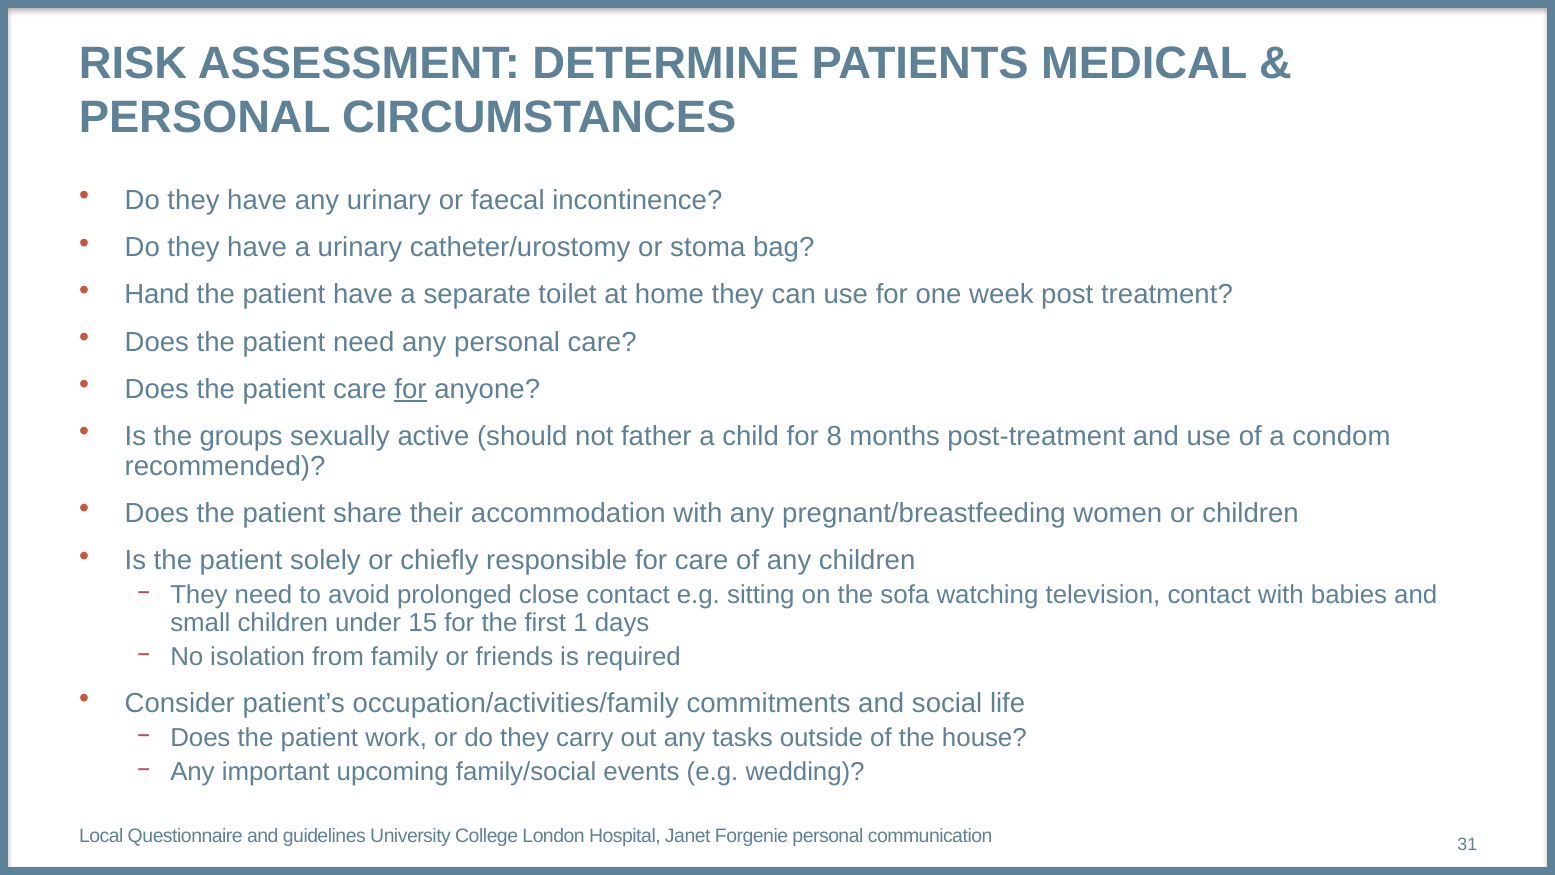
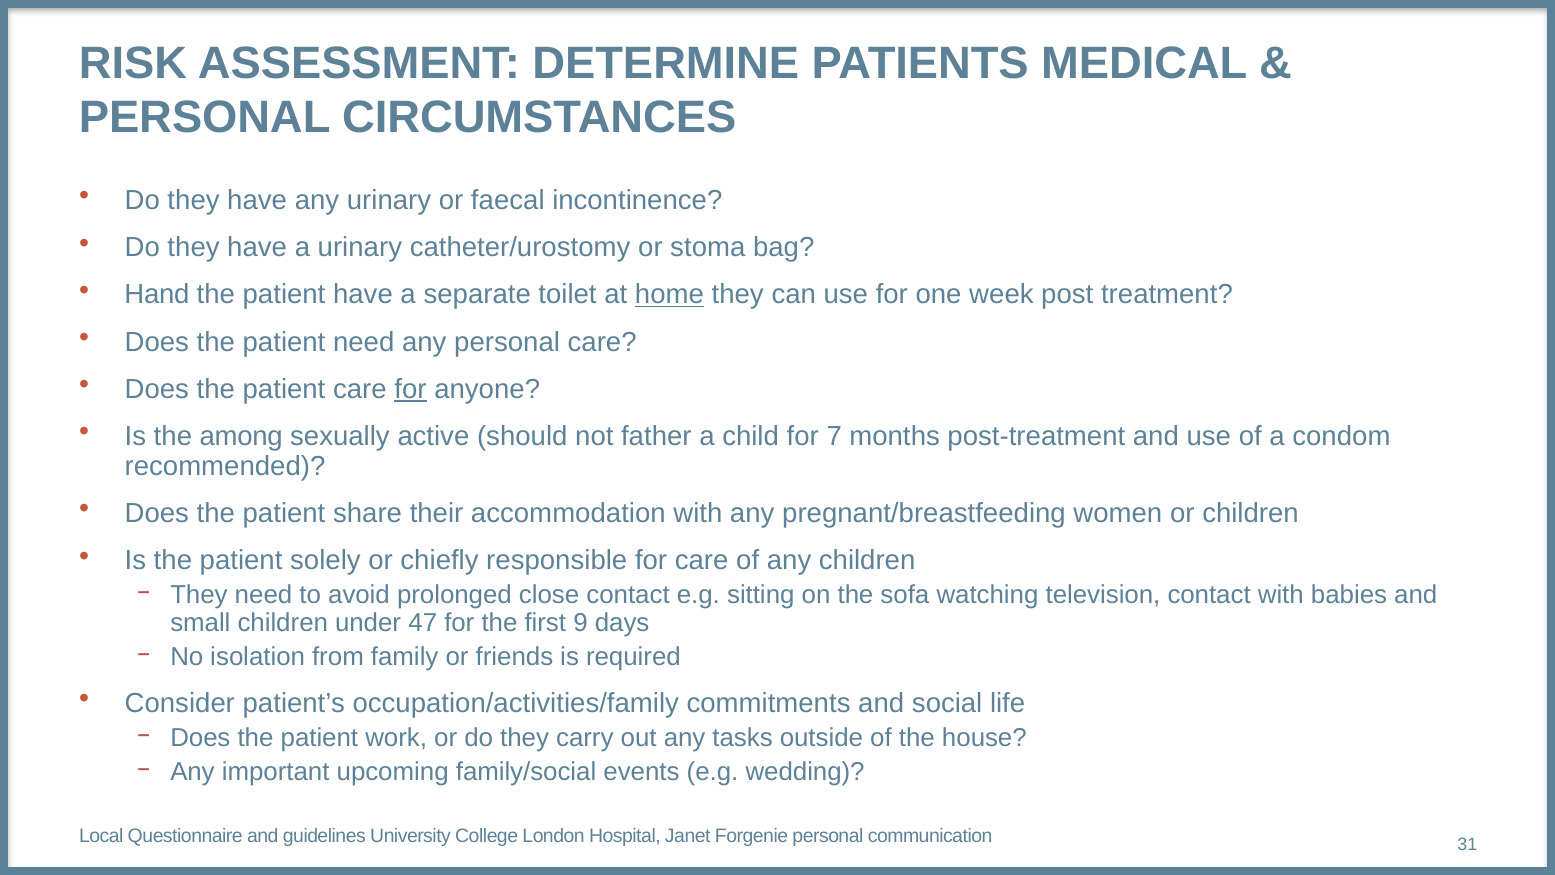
home underline: none -> present
groups: groups -> among
8: 8 -> 7
15: 15 -> 47
1: 1 -> 9
